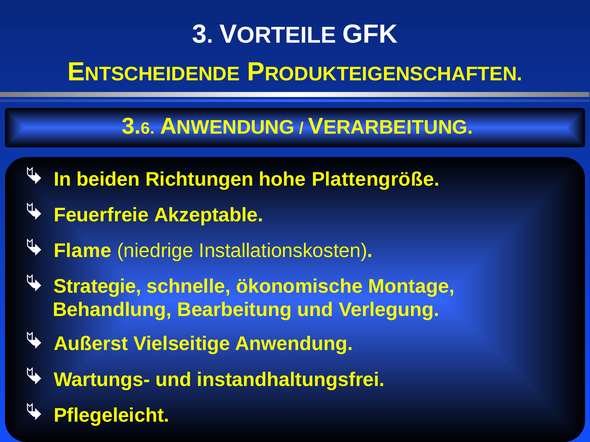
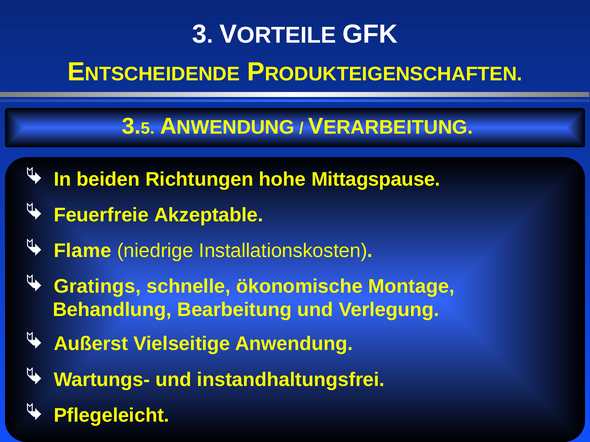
6: 6 -> 5
Plattengröße: Plattengröße -> Mittagspause
Strategie: Strategie -> Gratings
